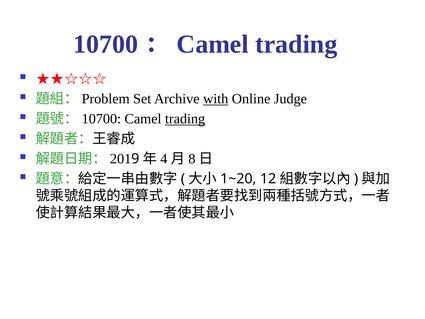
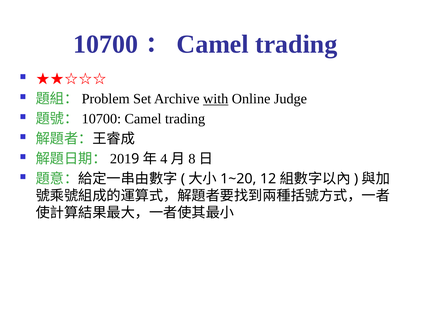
trading at (185, 119) underline: present -> none
